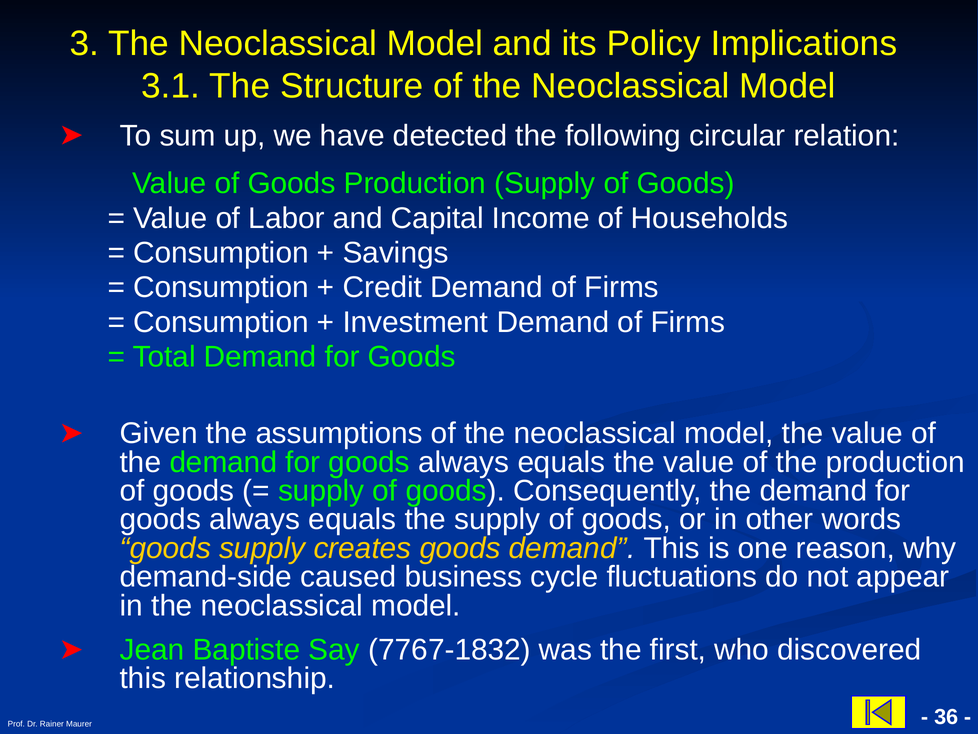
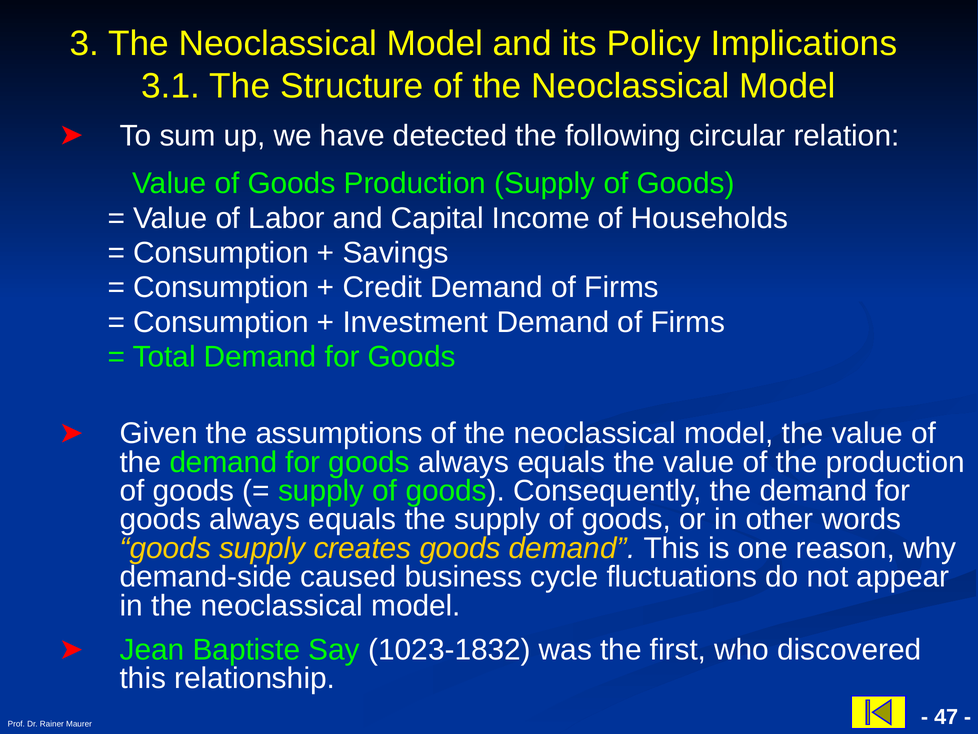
7767-1832: 7767-1832 -> 1023-1832
36: 36 -> 47
